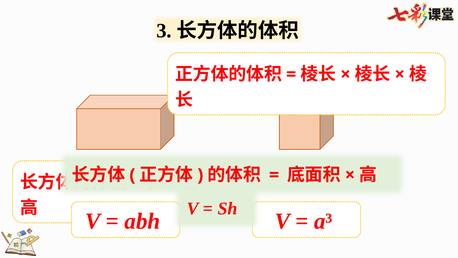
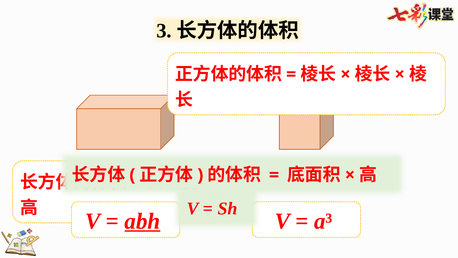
abh underline: none -> present
